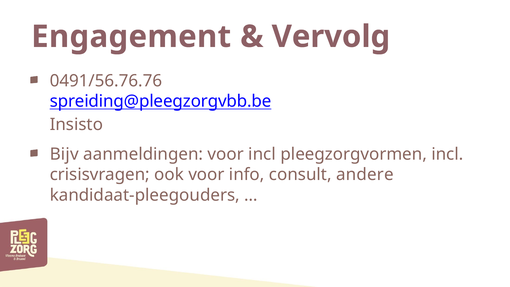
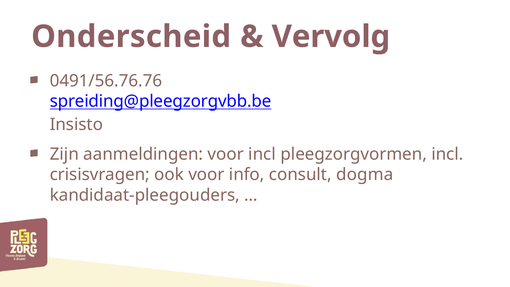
Engagement: Engagement -> Onderscheid
Bijv: Bijv -> Zijn
andere: andere -> dogma
